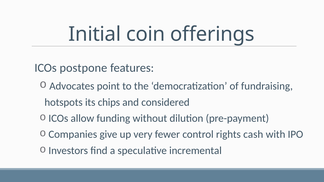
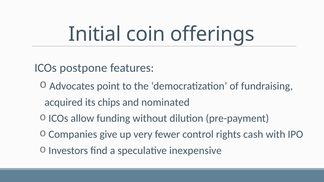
hotspots: hotspots -> acquired
considered: considered -> nominated
incremental: incremental -> inexpensive
